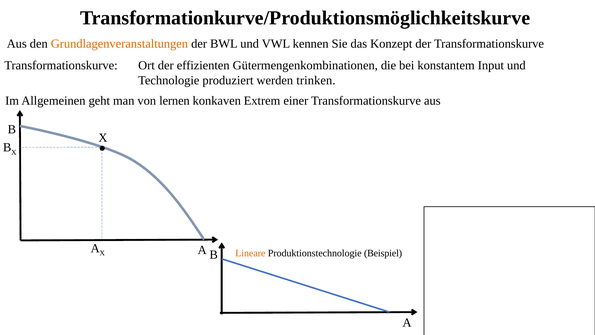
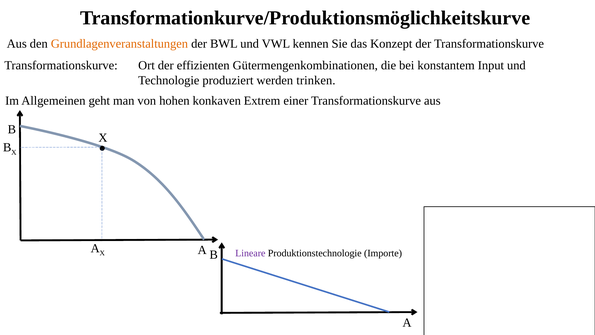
lernen: lernen -> hohen
Lineare colour: orange -> purple
Beispiel: Beispiel -> Importe
